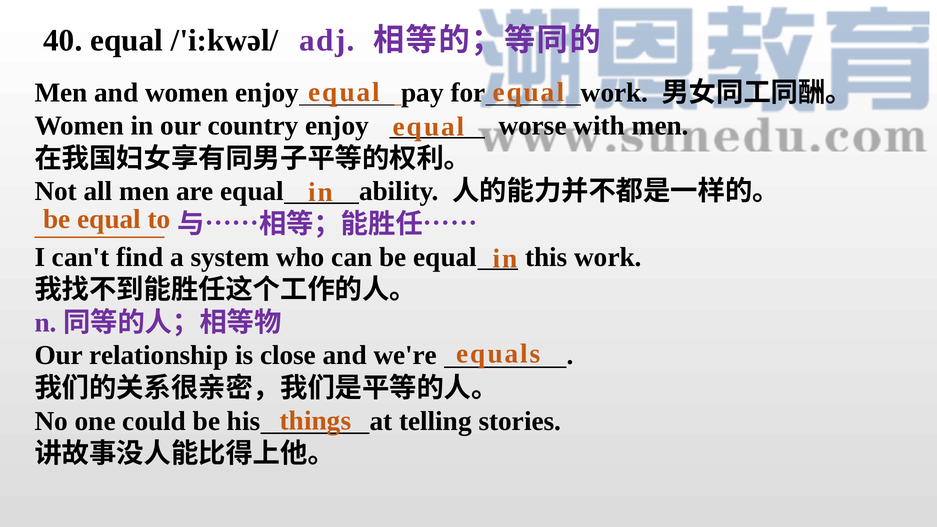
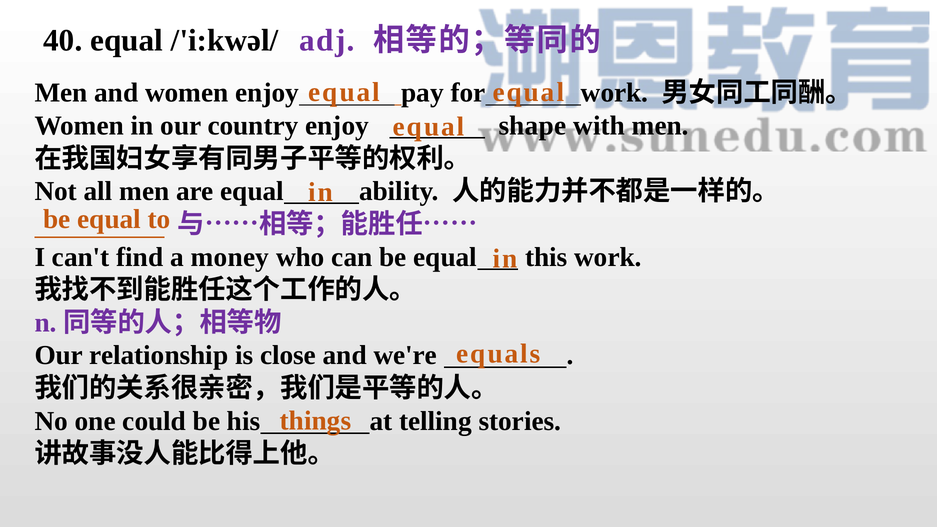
worse: worse -> shape
system: system -> money
